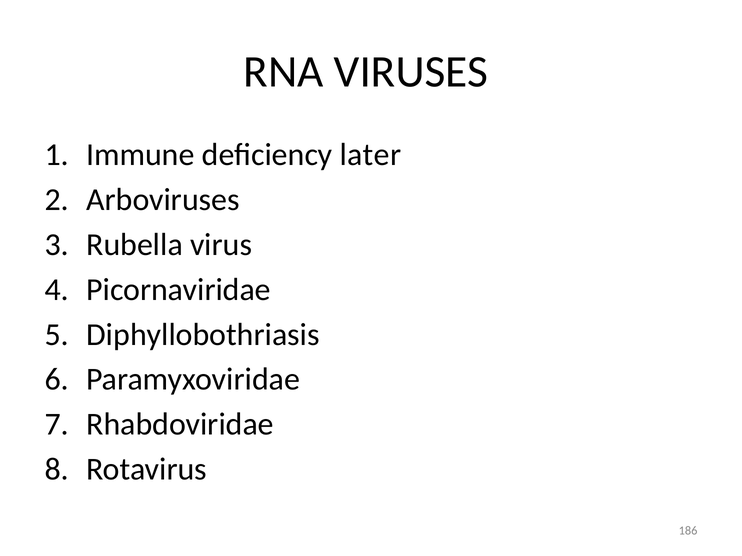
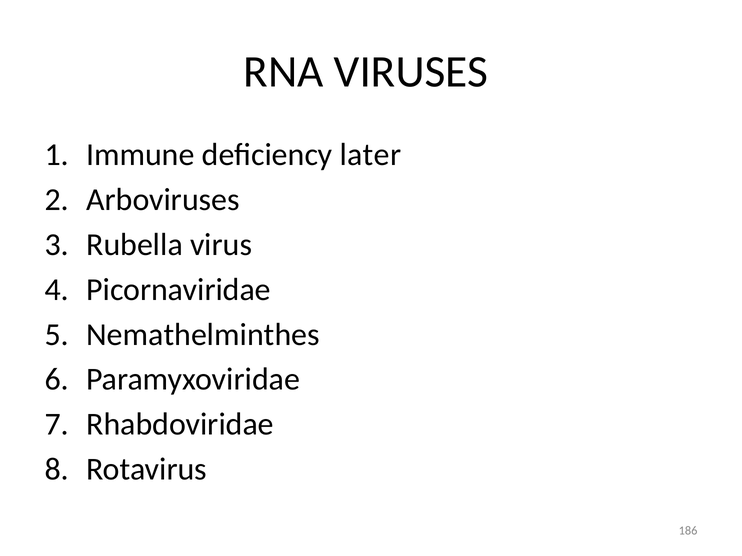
Diphyllobothriasis: Diphyllobothriasis -> Nemathelminthes
